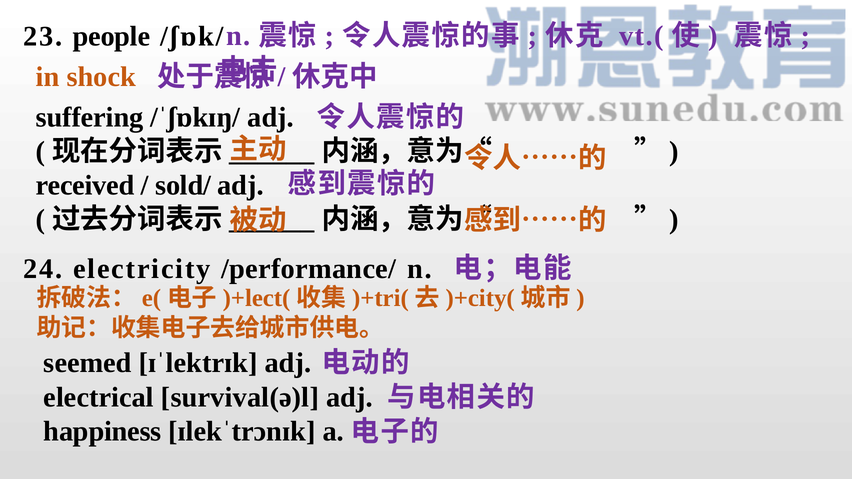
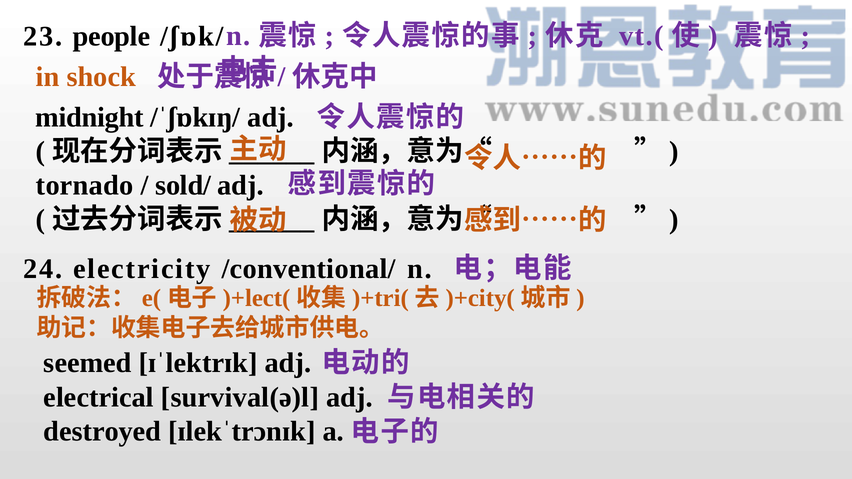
suffering: suffering -> midnight
received: received -> tornado
/performance/: /performance/ -> /conventional/
happiness: happiness -> destroyed
